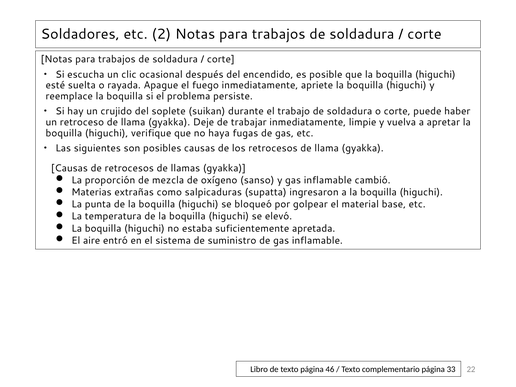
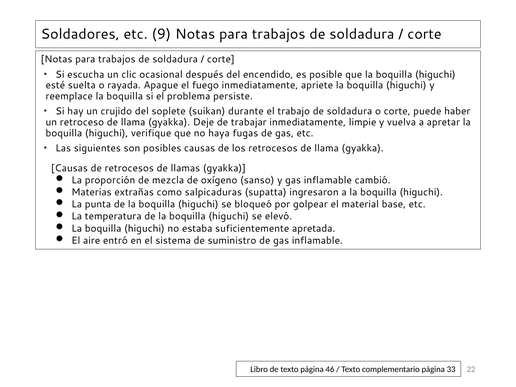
2: 2 -> 9
